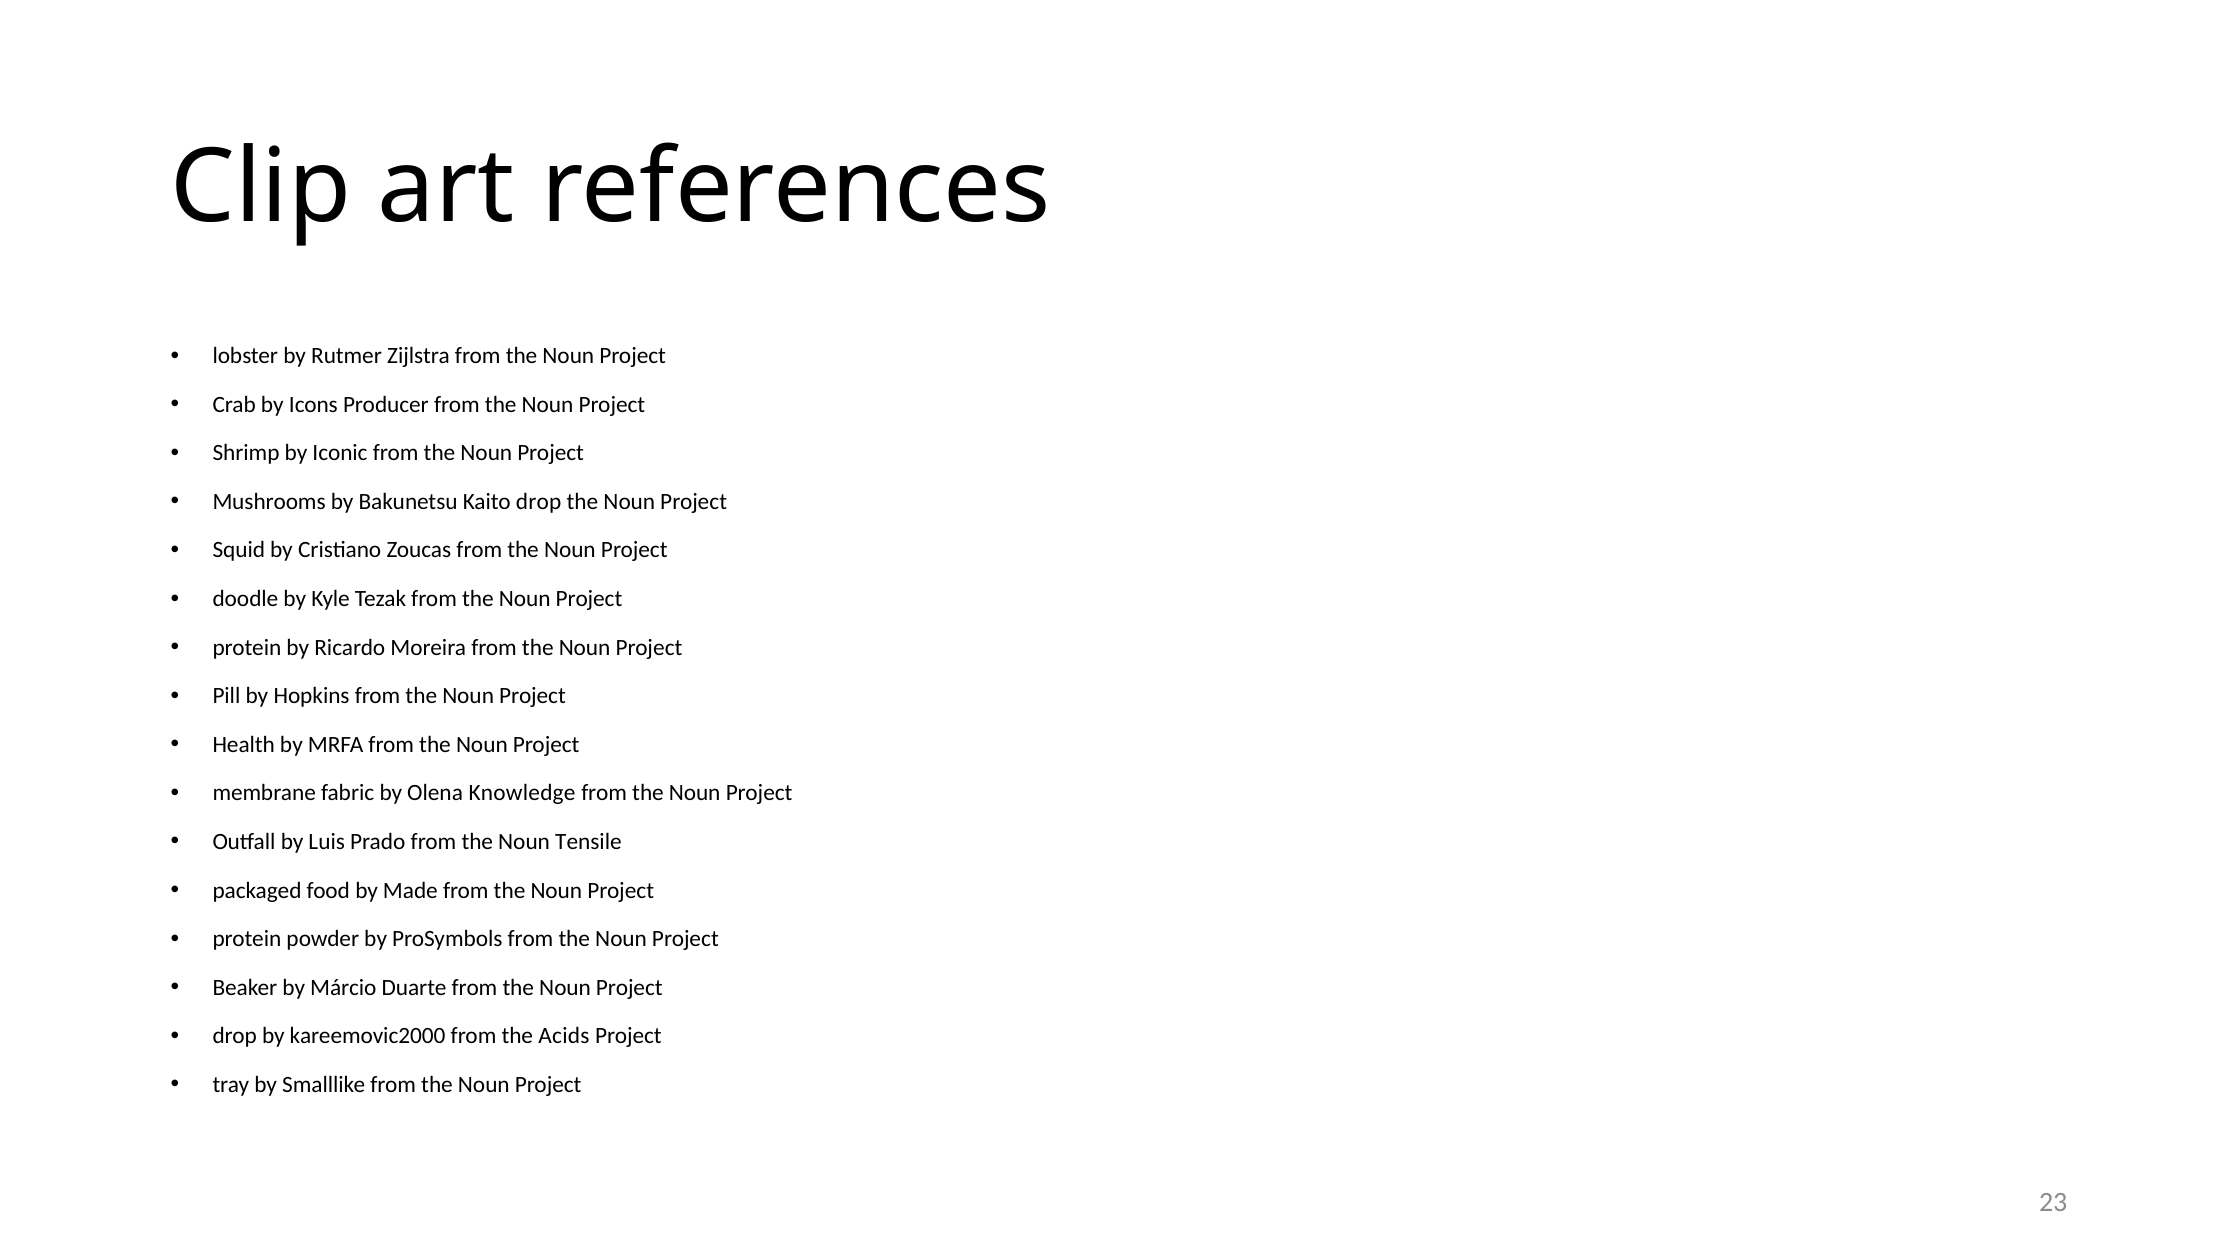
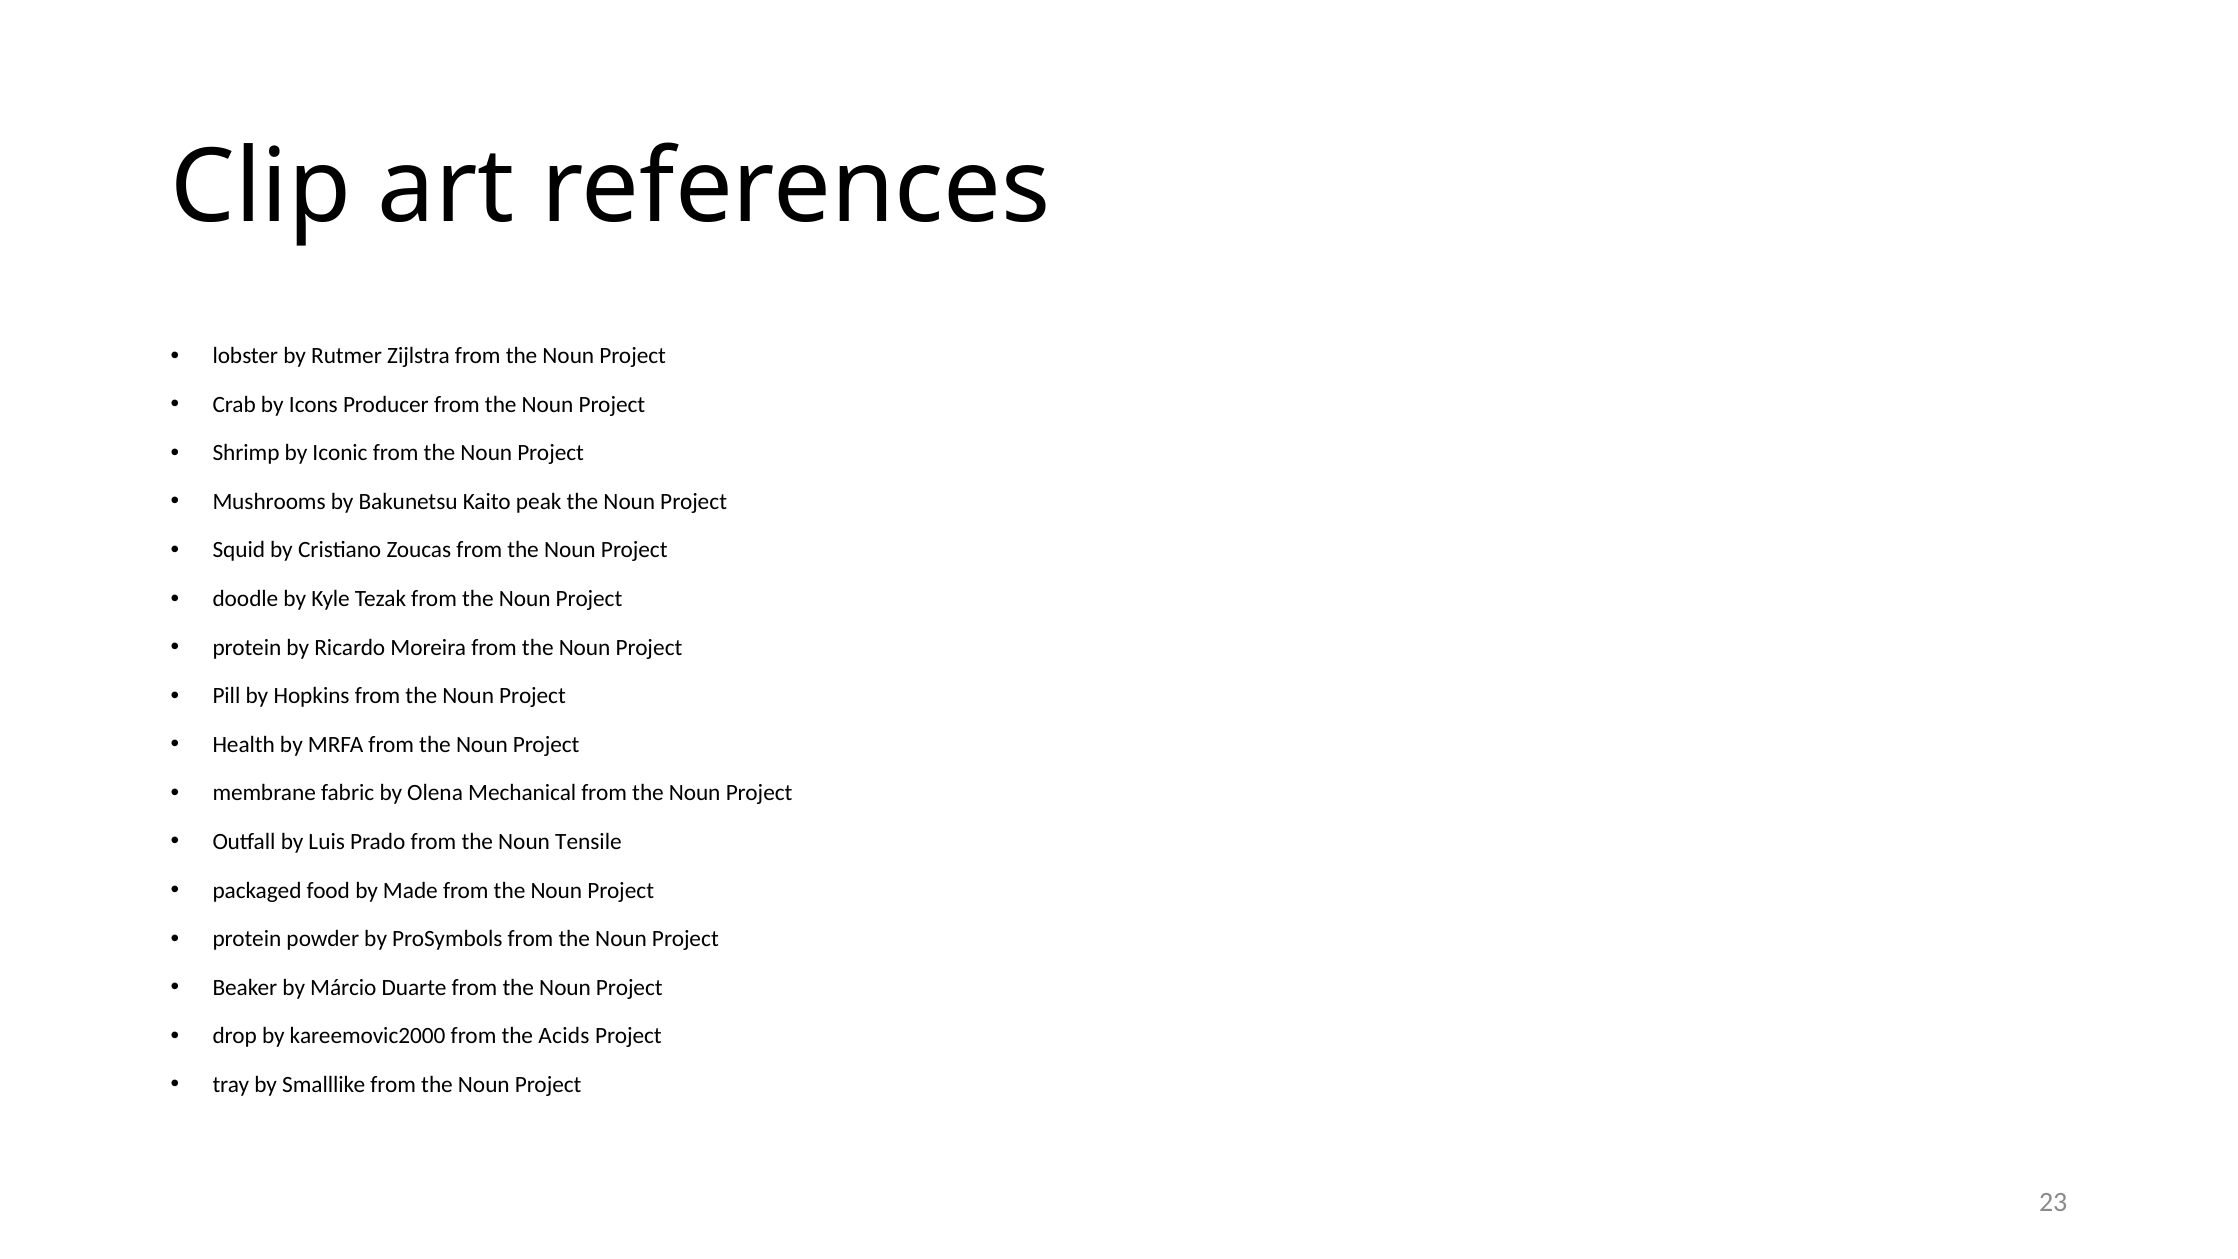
Kaito drop: drop -> peak
Knowledge: Knowledge -> Mechanical
